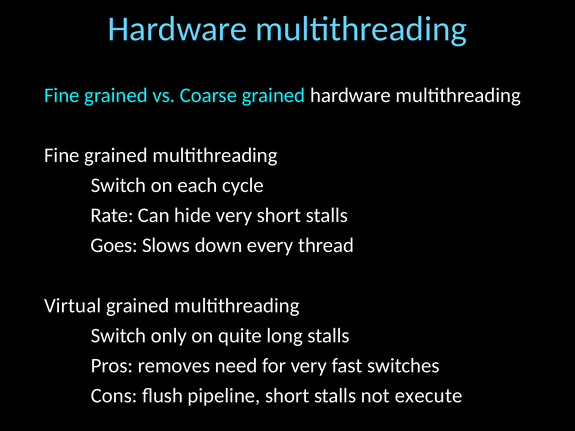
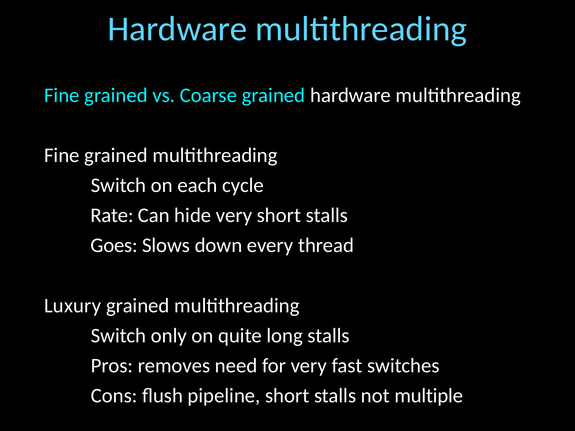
Virtual: Virtual -> Luxury
execute: execute -> multiple
